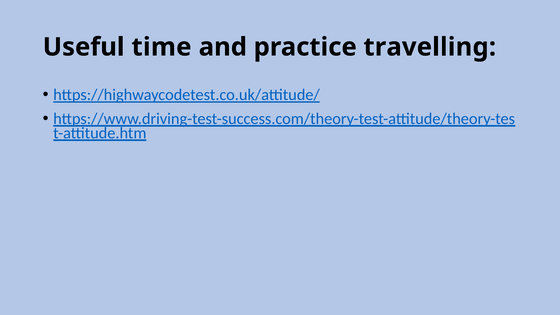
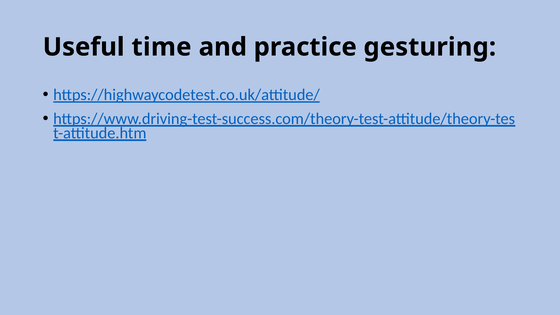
travelling: travelling -> gesturing
